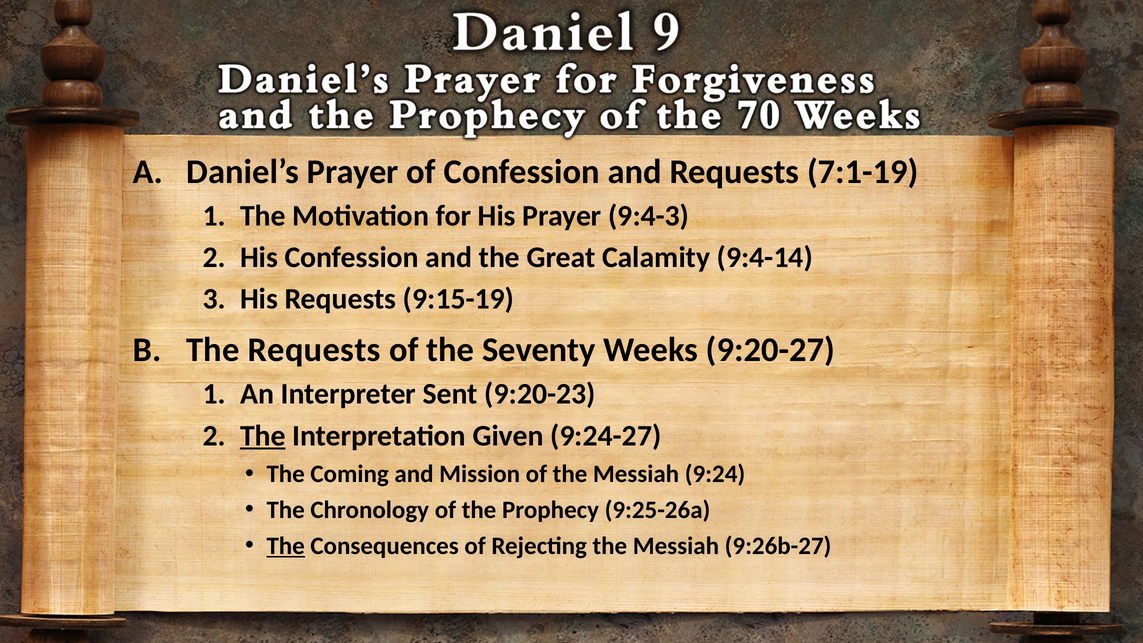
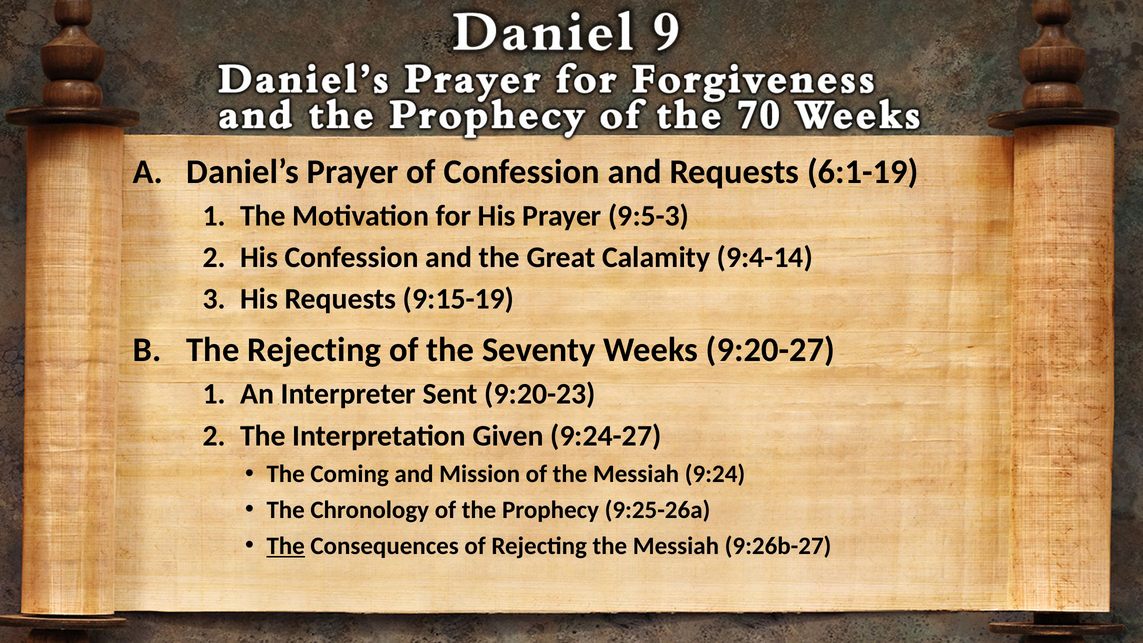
7:1-19: 7:1-19 -> 6:1-19
9:4-3: 9:4-3 -> 9:5-3
The Requests: Requests -> Rejecting
The at (263, 436) underline: present -> none
